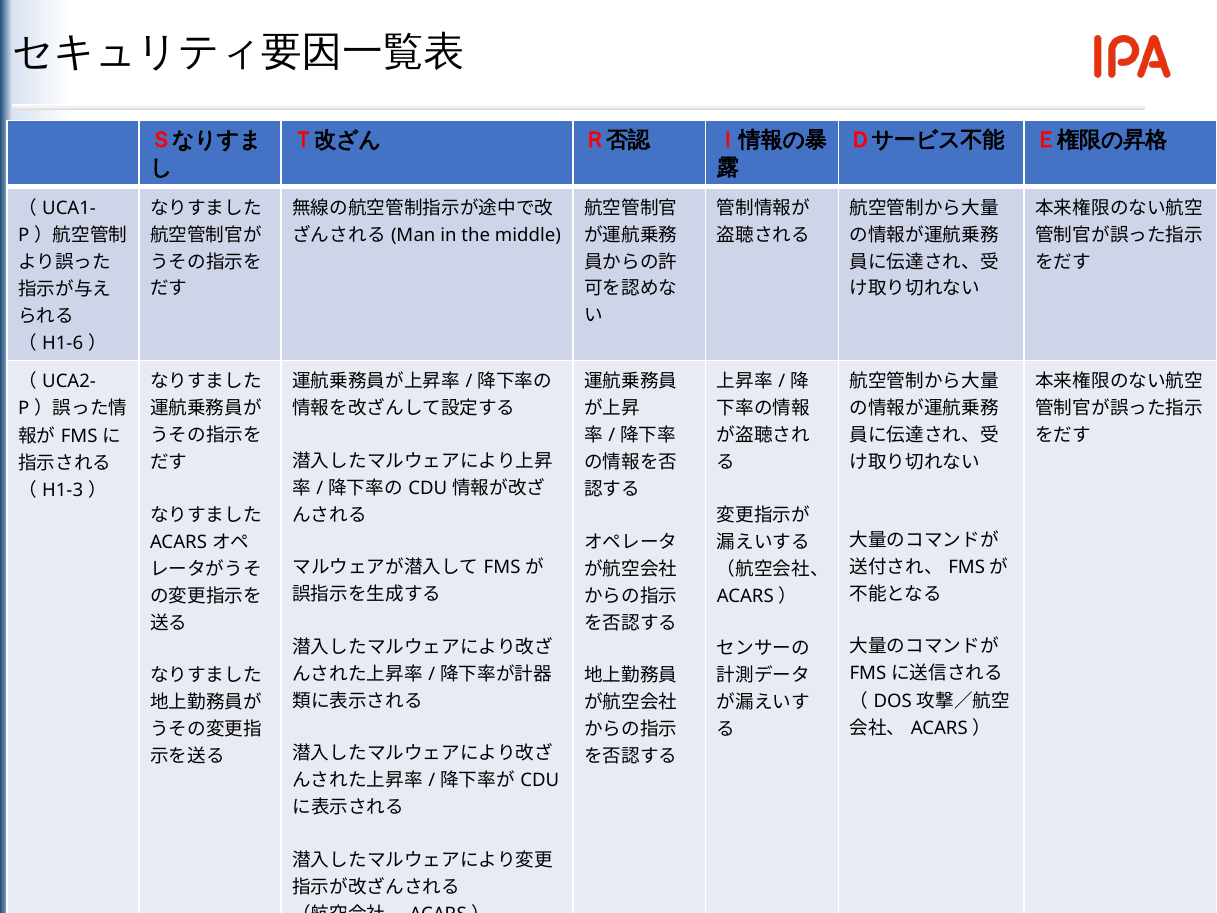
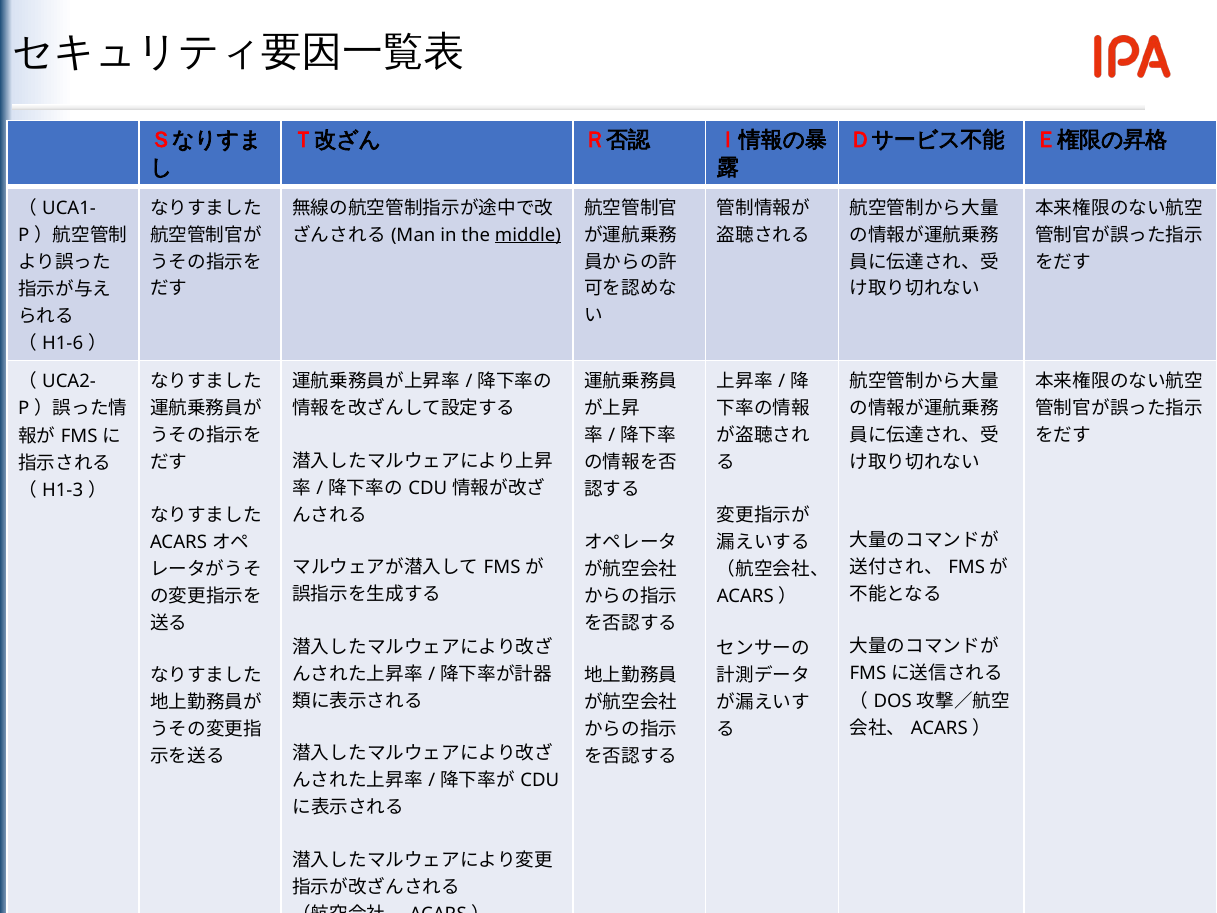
middle underline: none -> present
